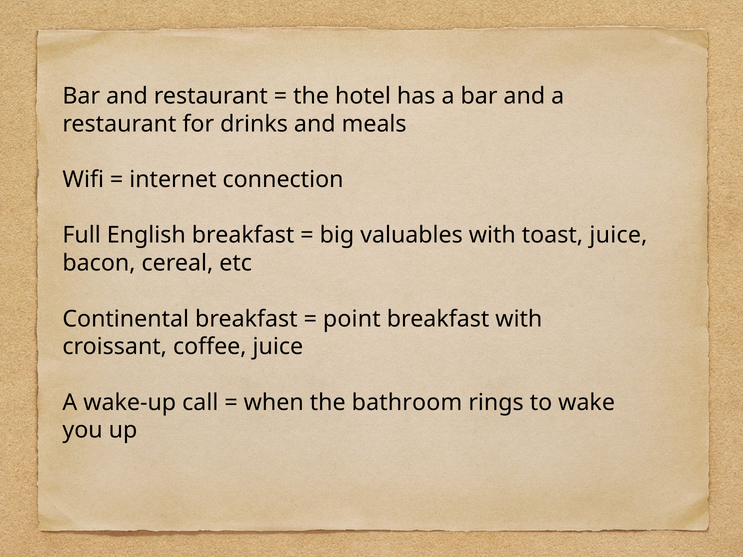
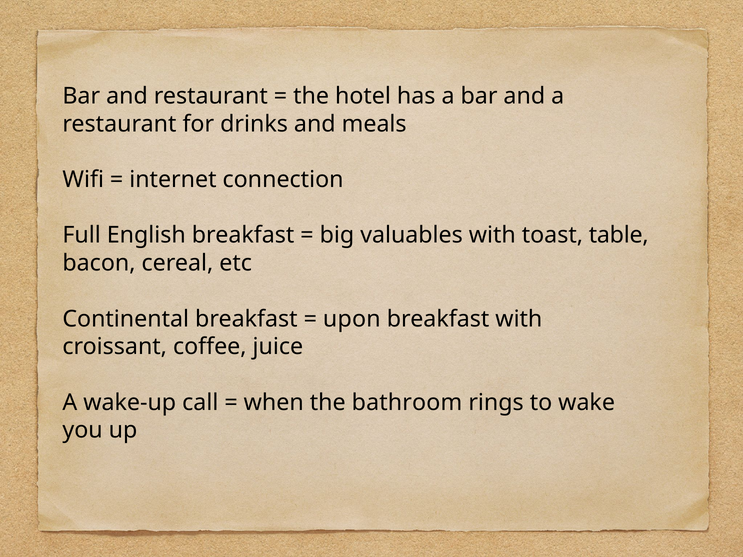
toast juice: juice -> table
point: point -> upon
